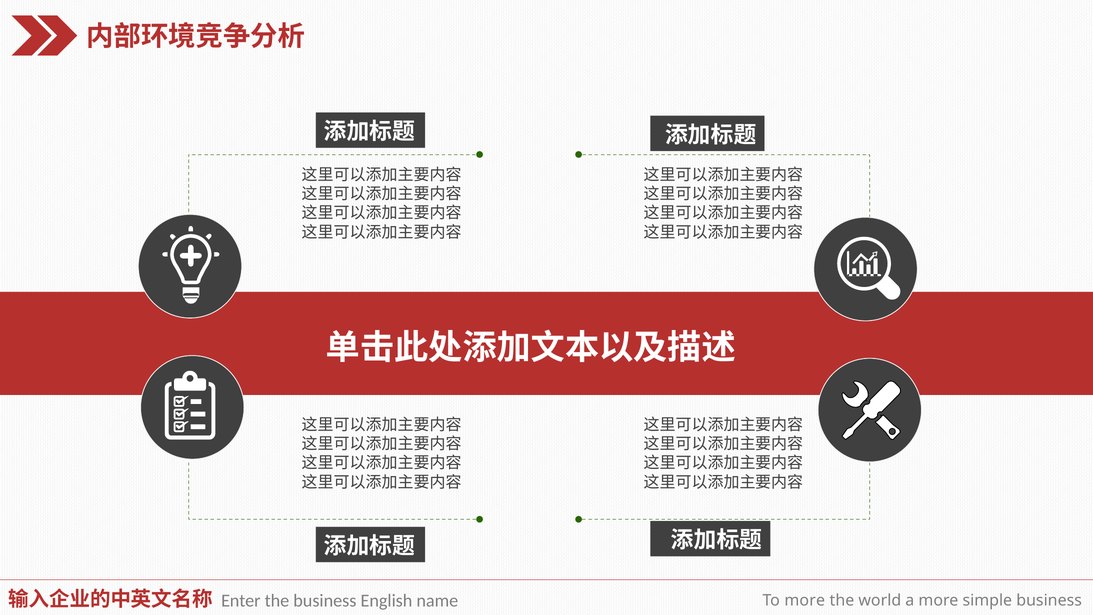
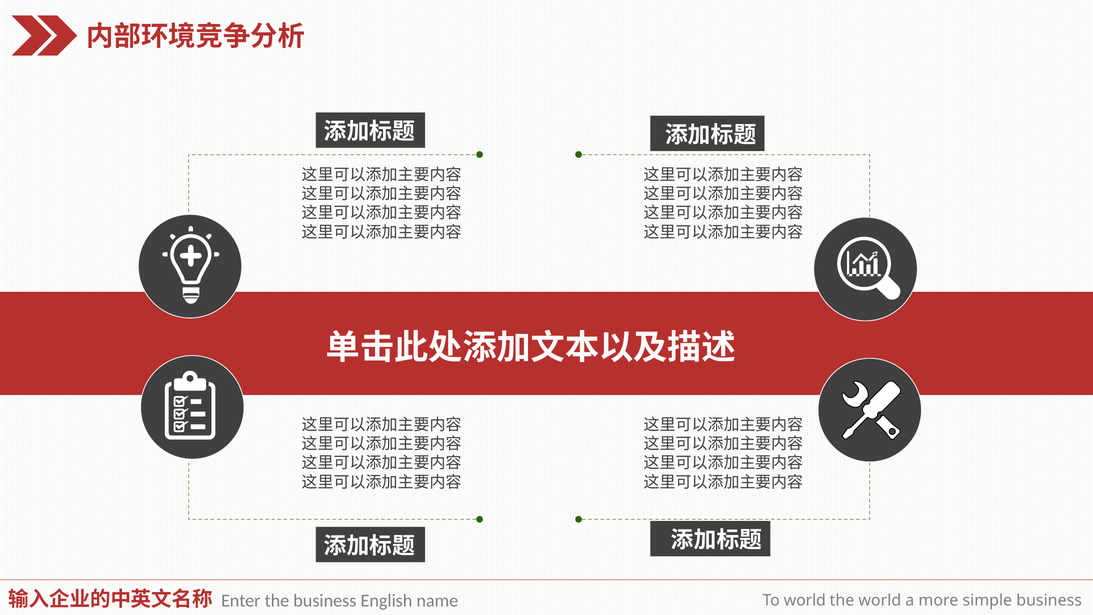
To more: more -> world
